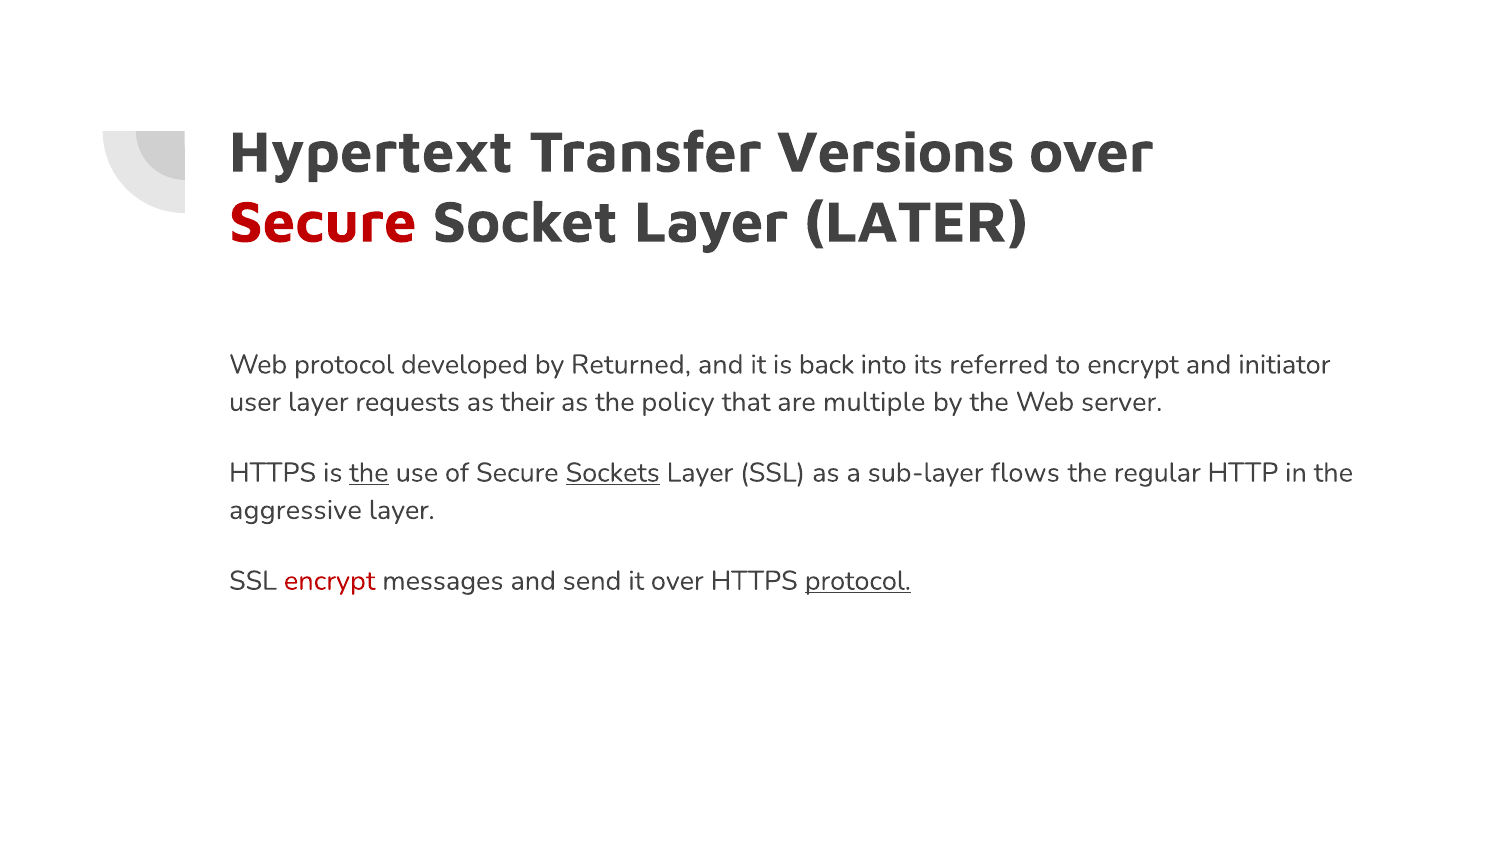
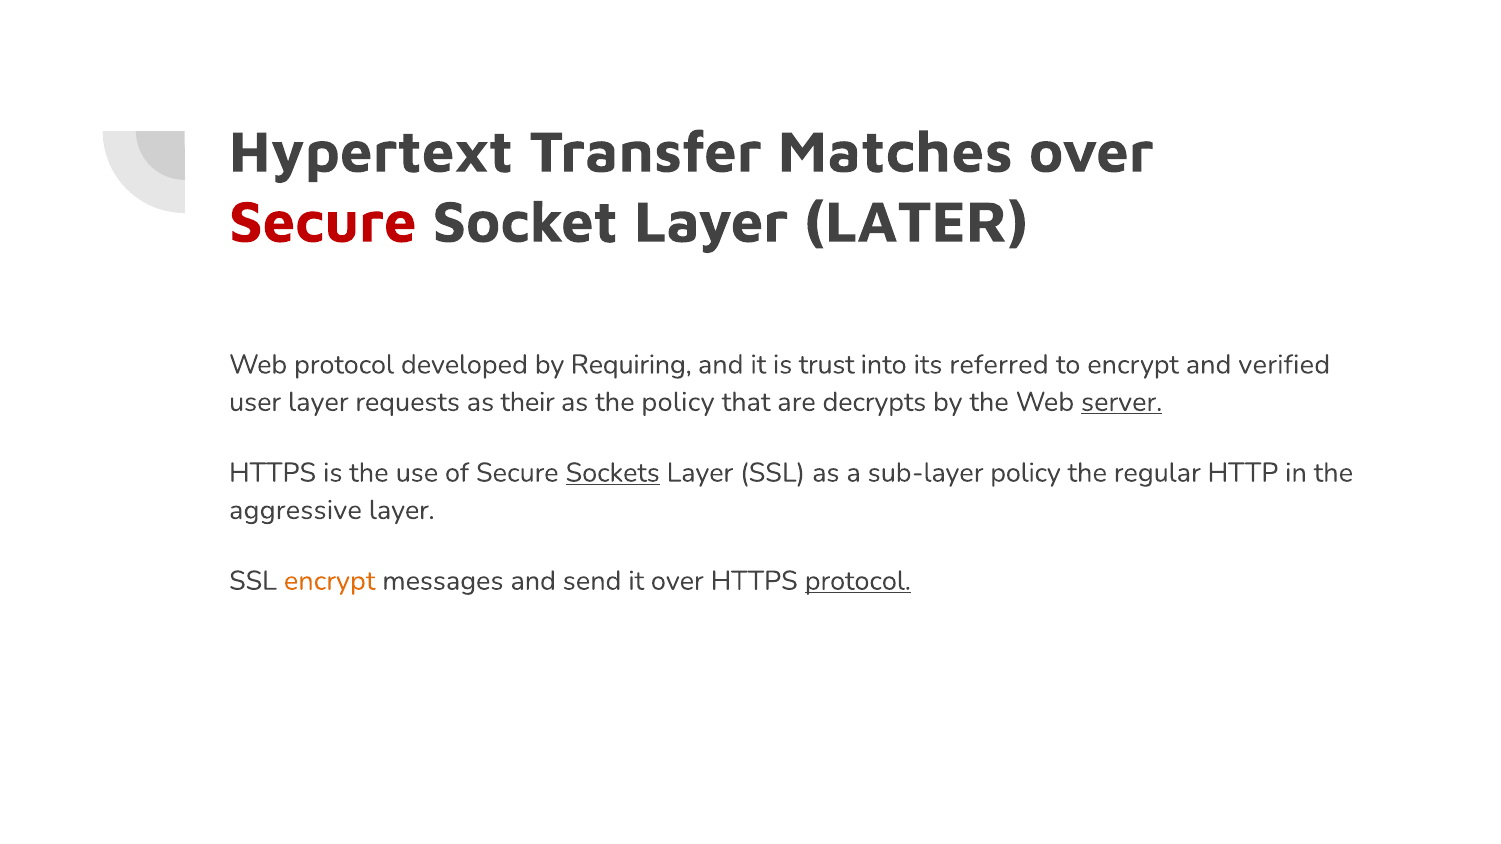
Versions: Versions -> Matches
Returned: Returned -> Requiring
back: back -> trust
initiator: initiator -> verified
multiple: multiple -> decrypts
server underline: none -> present
the at (369, 473) underline: present -> none
sub-layer flows: flows -> policy
encrypt at (330, 581) colour: red -> orange
